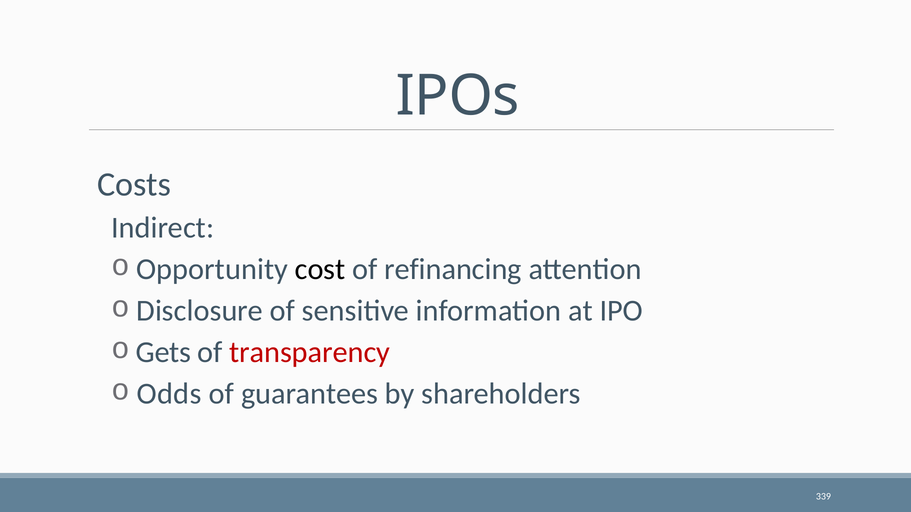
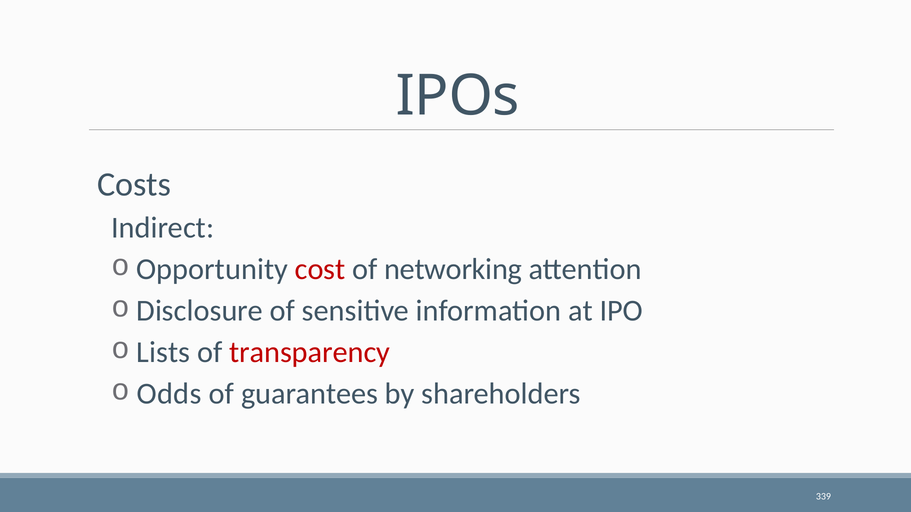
cost colour: black -> red
refinancing: refinancing -> networking
Gets: Gets -> Lists
